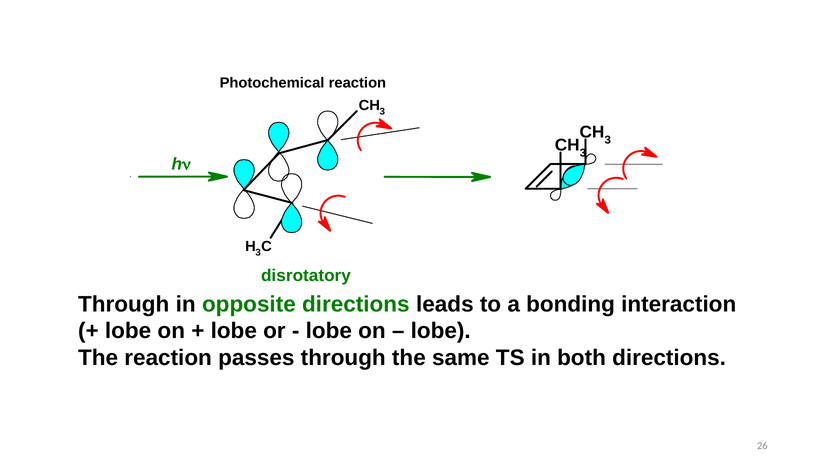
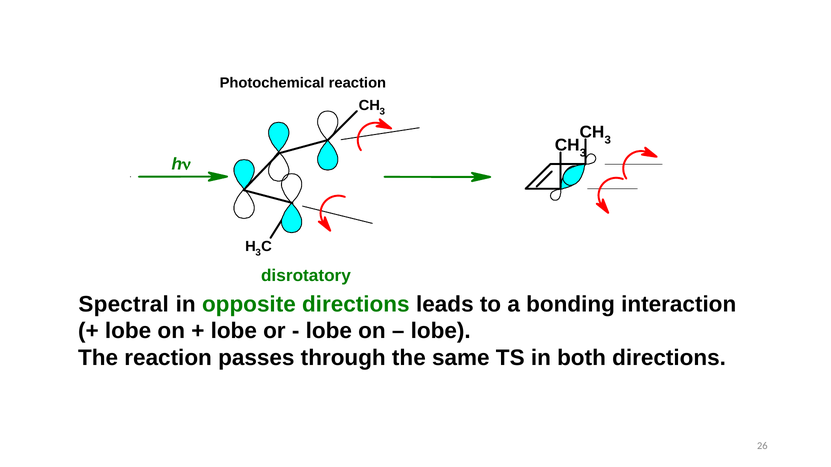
Through at (124, 304): Through -> Spectral
